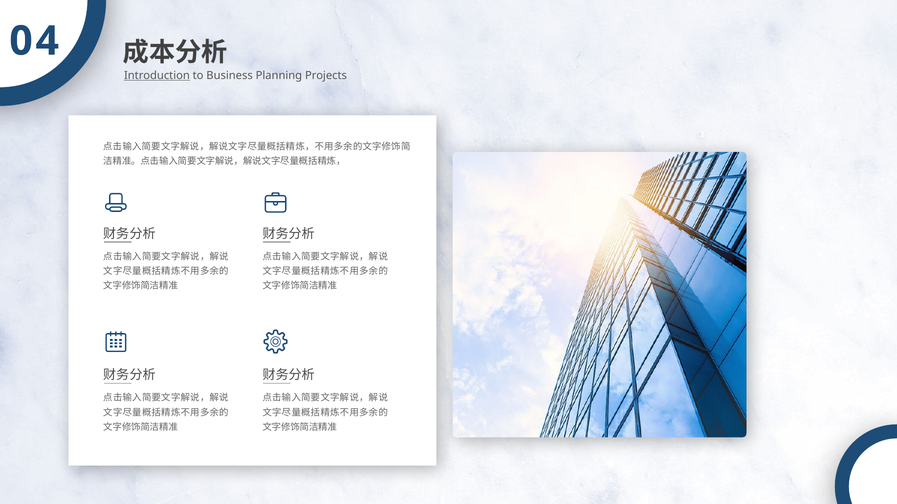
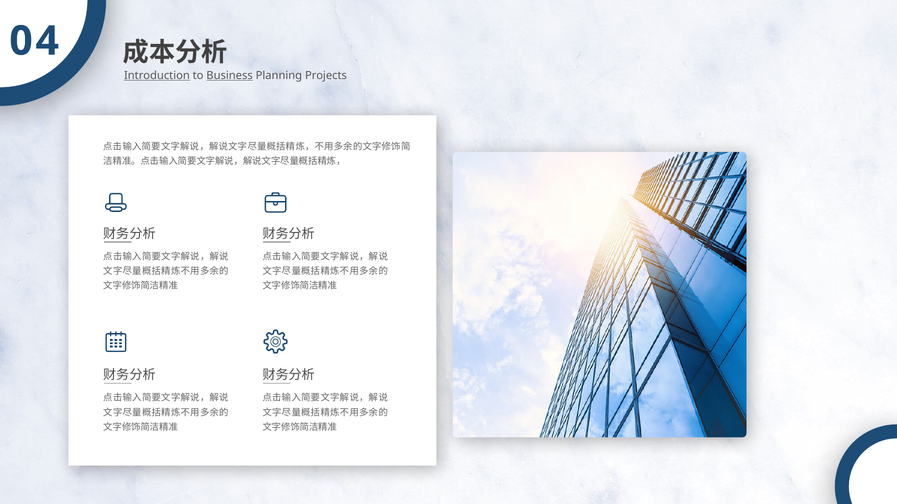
Business underline: none -> present
